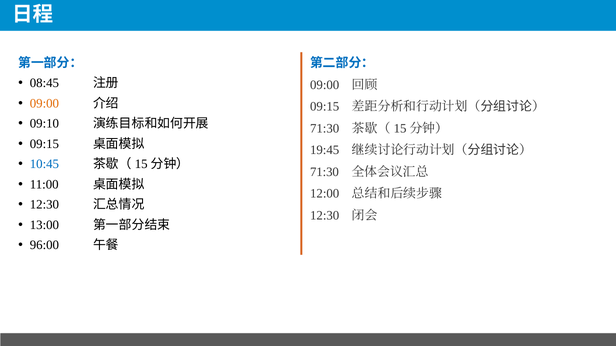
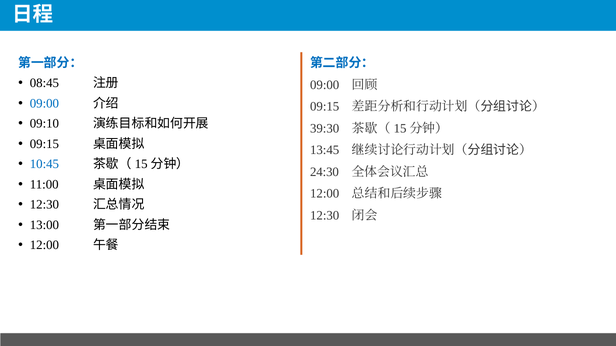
09:00 at (44, 103) colour: orange -> blue
71:30 at (325, 129): 71:30 -> 39:30
19:45: 19:45 -> 13:45
71:30 at (324, 172): 71:30 -> 24:30
96:00 at (44, 245): 96:00 -> 12:00
